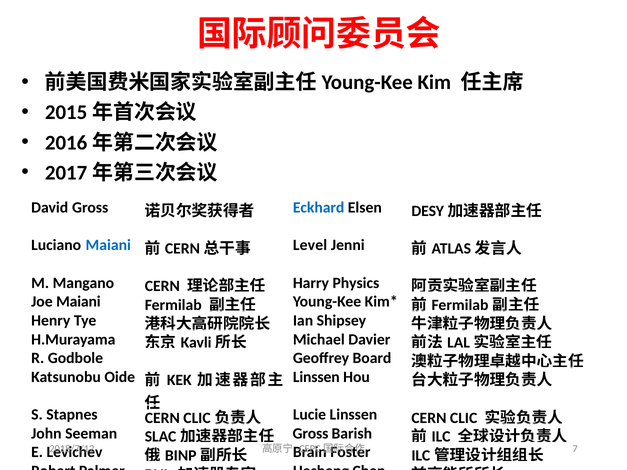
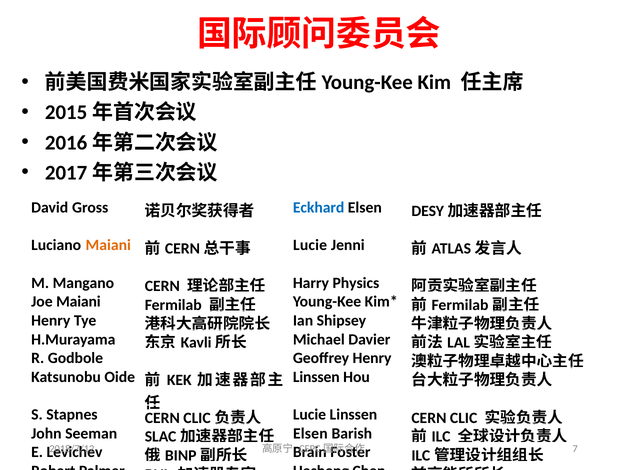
Maiani at (108, 245) colour: blue -> orange
Level at (310, 245): Level -> Lucie
Geoffrey Board: Board -> Henry
Gross at (311, 434): Gross -> Elsen
